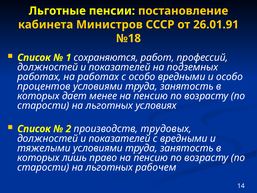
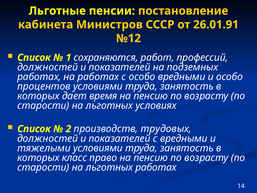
№18: №18 -> №12
менее: менее -> время
лишь: лишь -> класс
льготных рабочем: рабочем -> работах
